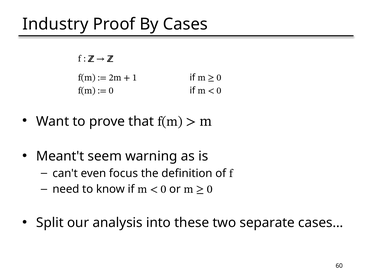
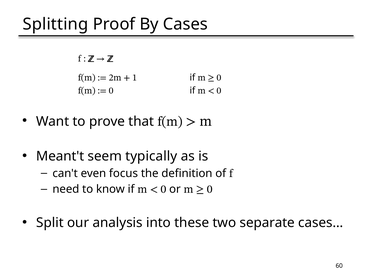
Industry: Industry -> Splitting
warning: warning -> typically
